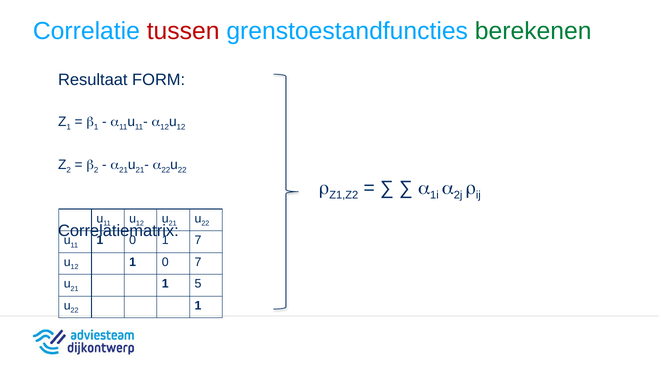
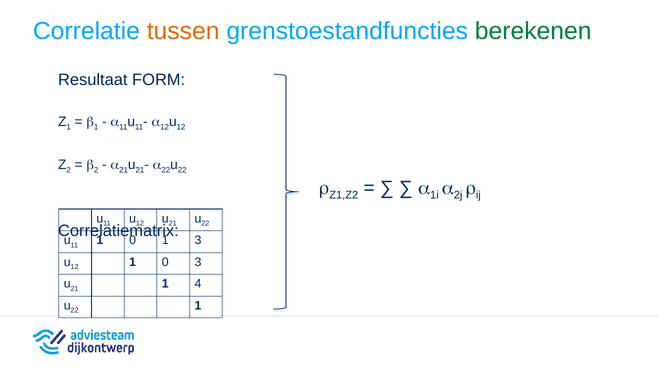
tussen colour: red -> orange
7 at (198, 241): 7 -> 3
0 7: 7 -> 3
5: 5 -> 4
